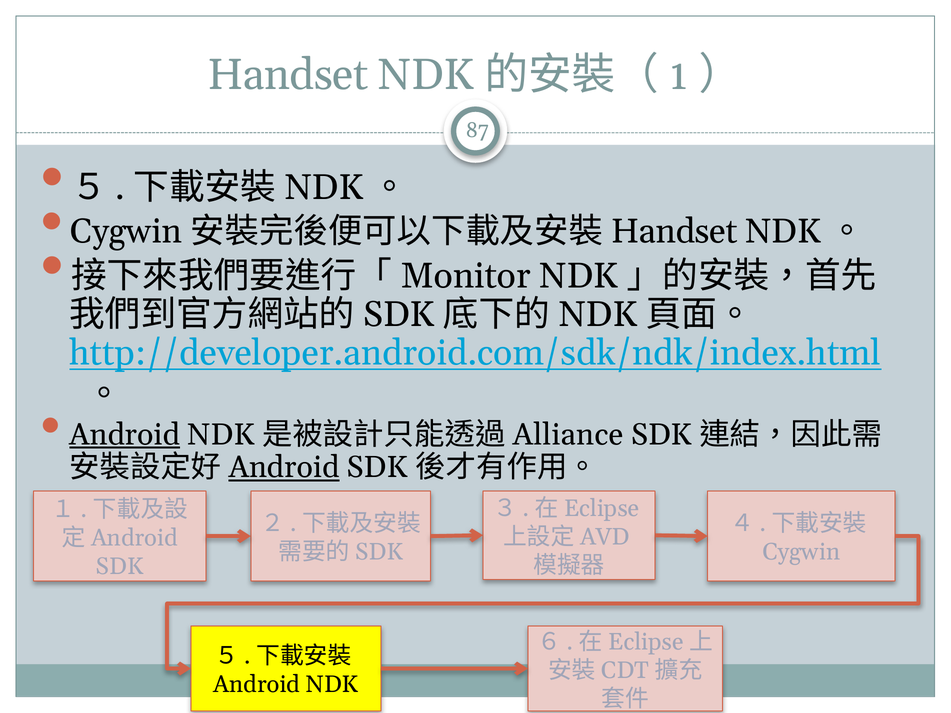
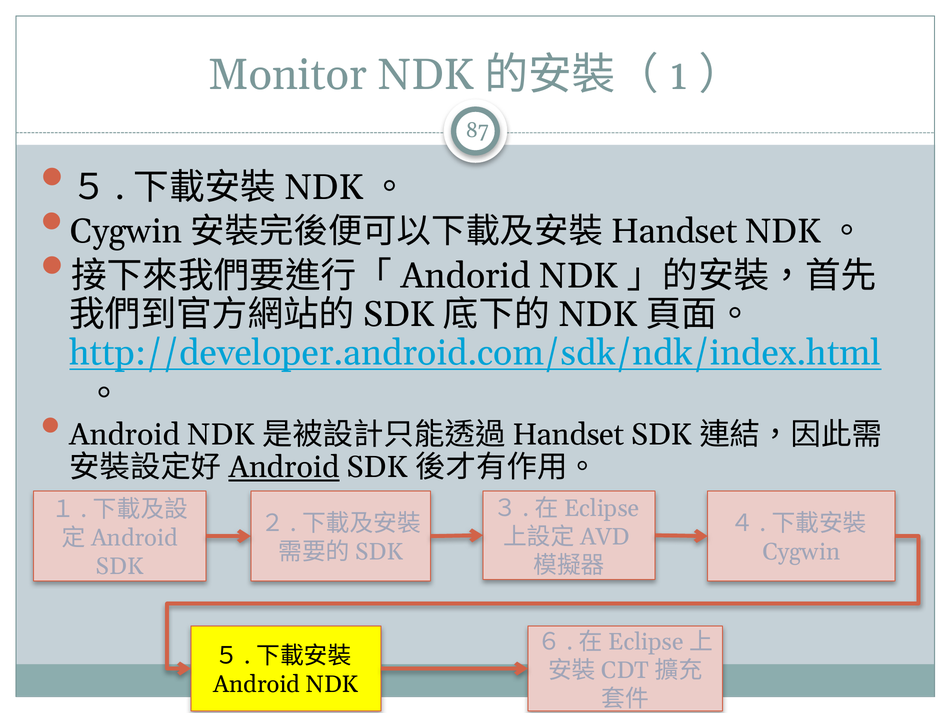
Handset at (288, 75): Handset -> Monitor
Monitor: Monitor -> Andorid
Android at (125, 435) underline: present -> none
Alliance at (568, 435): Alliance -> Handset
